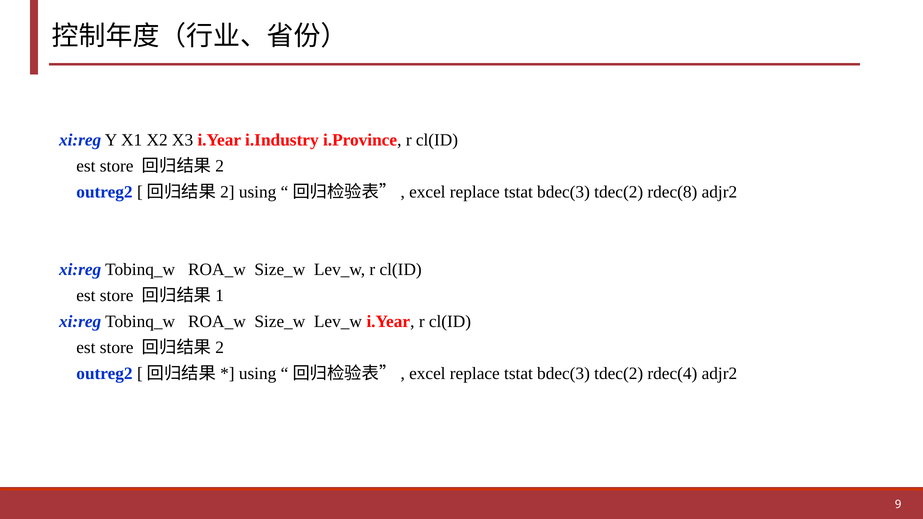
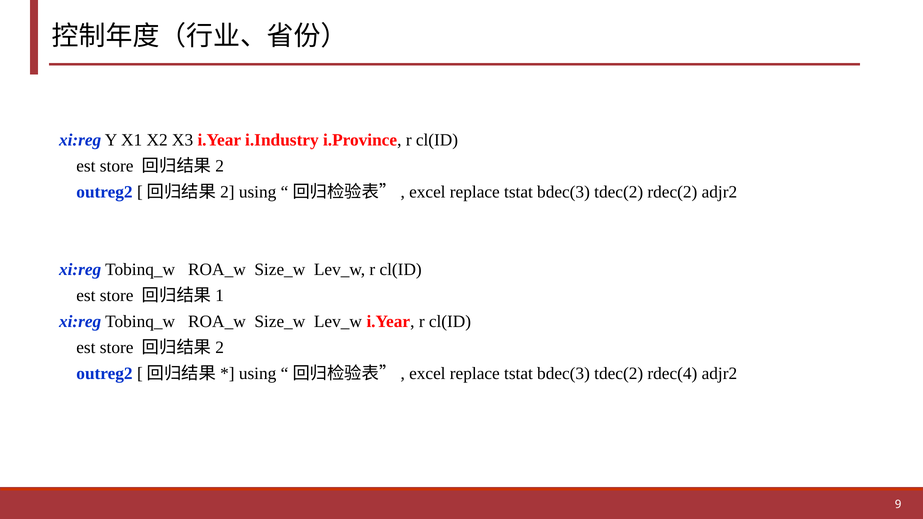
rdec(8: rdec(8 -> rdec(2
